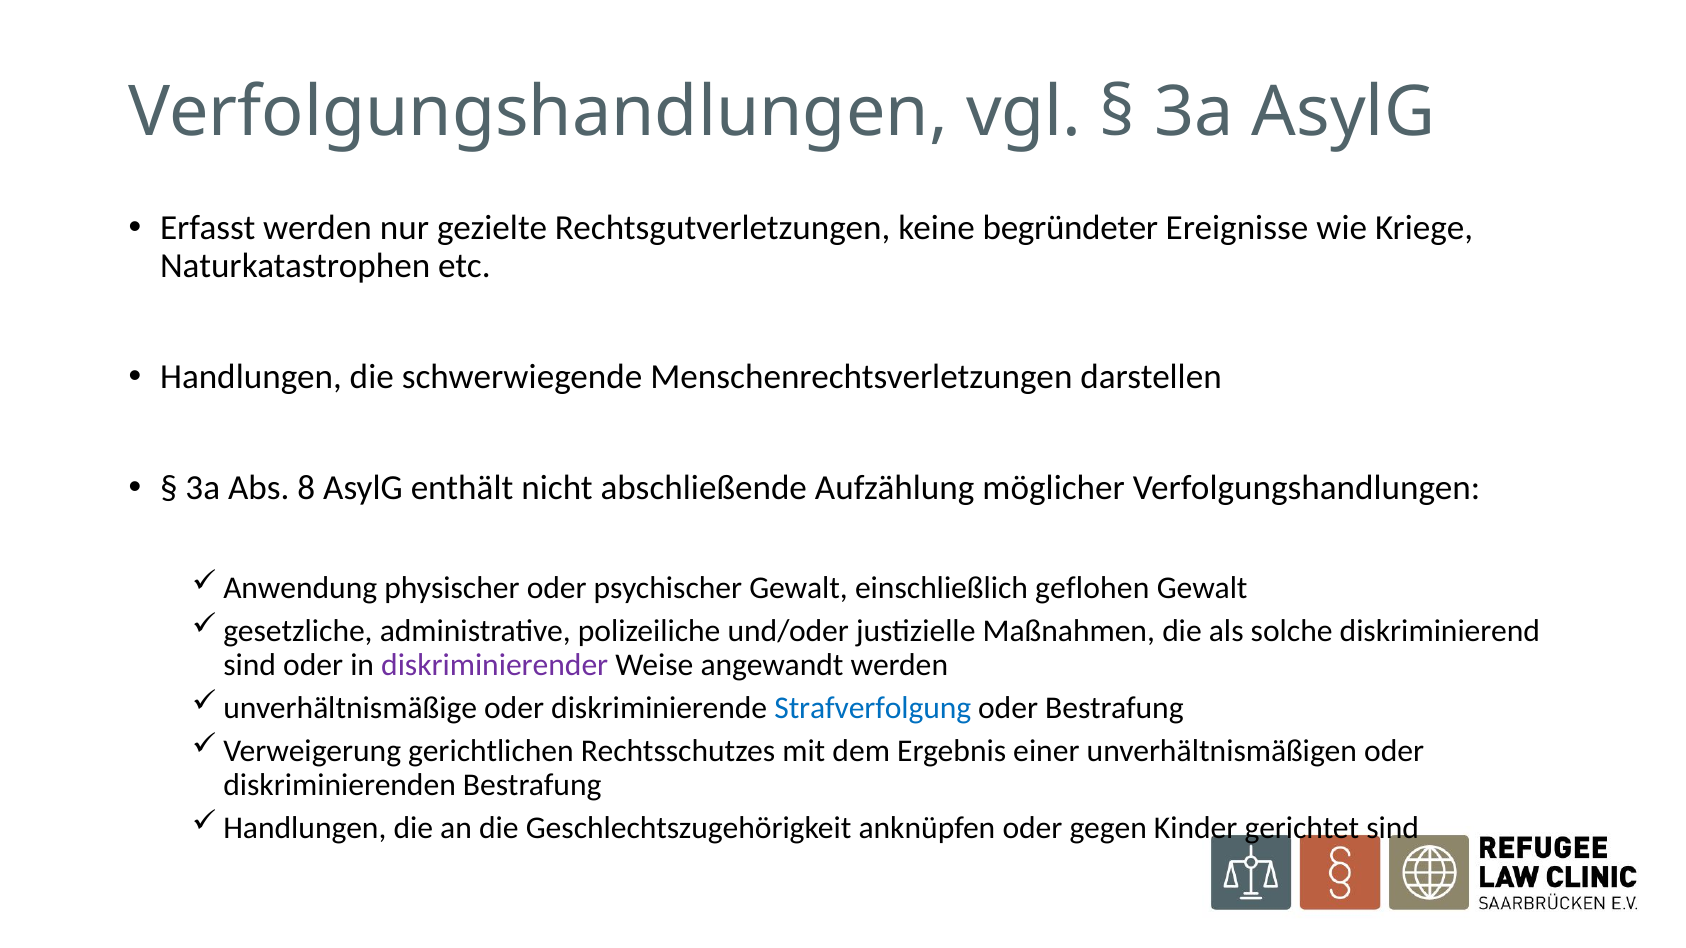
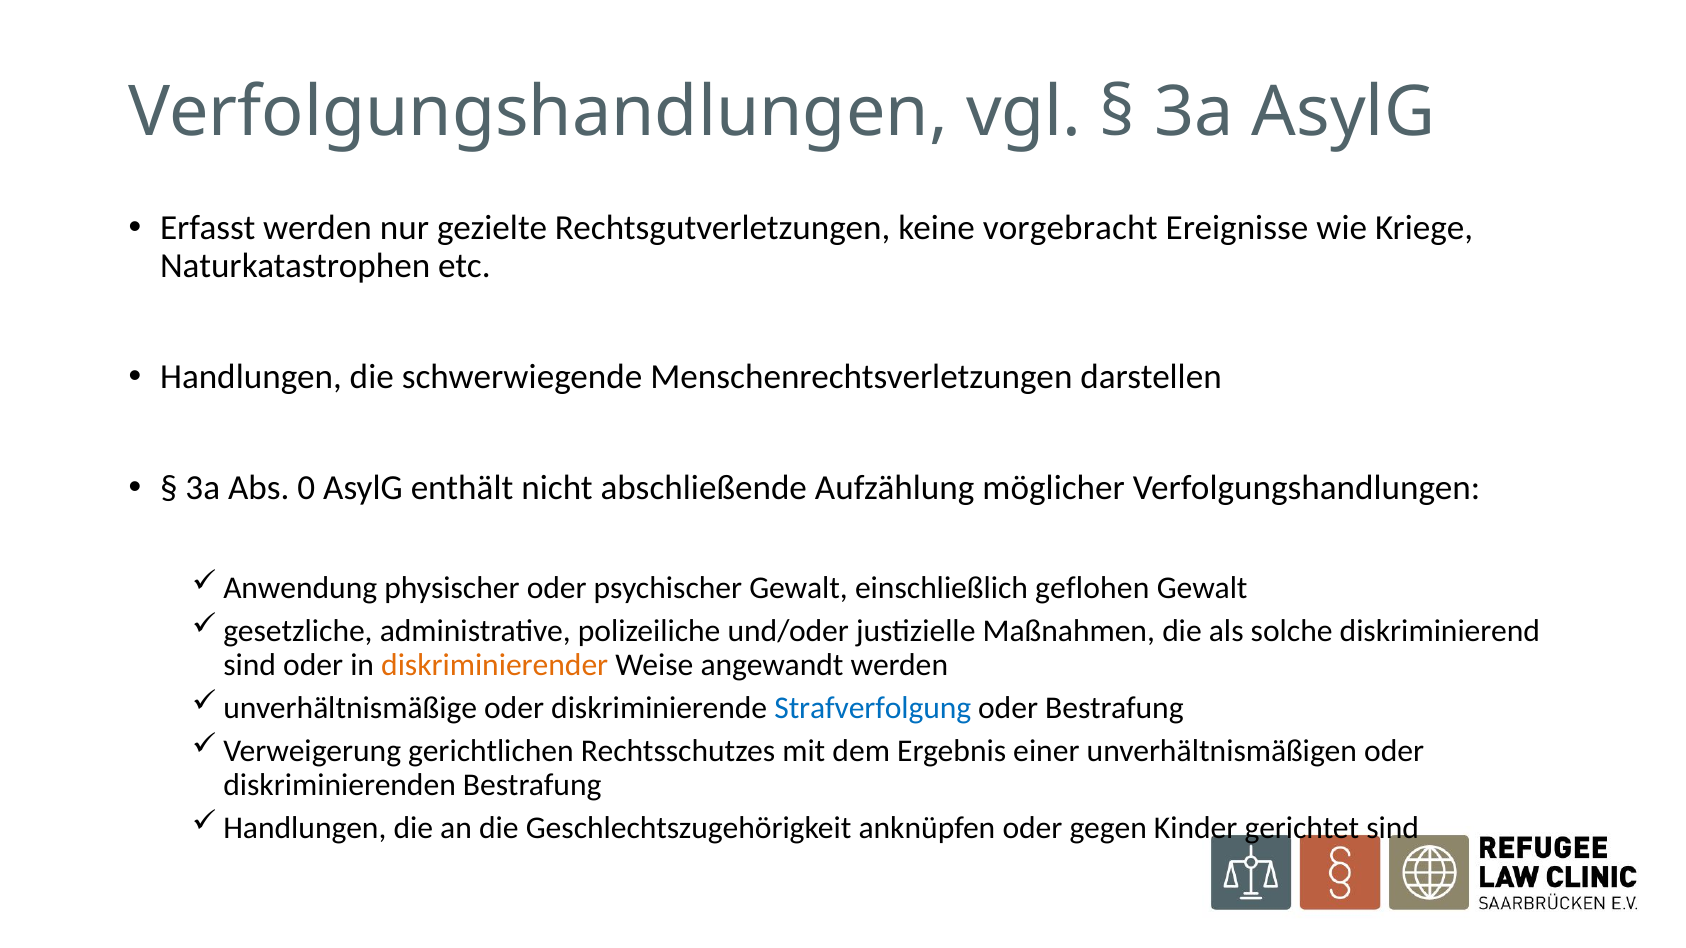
begründeter: begründeter -> vorgebracht
8: 8 -> 0
diskriminierender colour: purple -> orange
